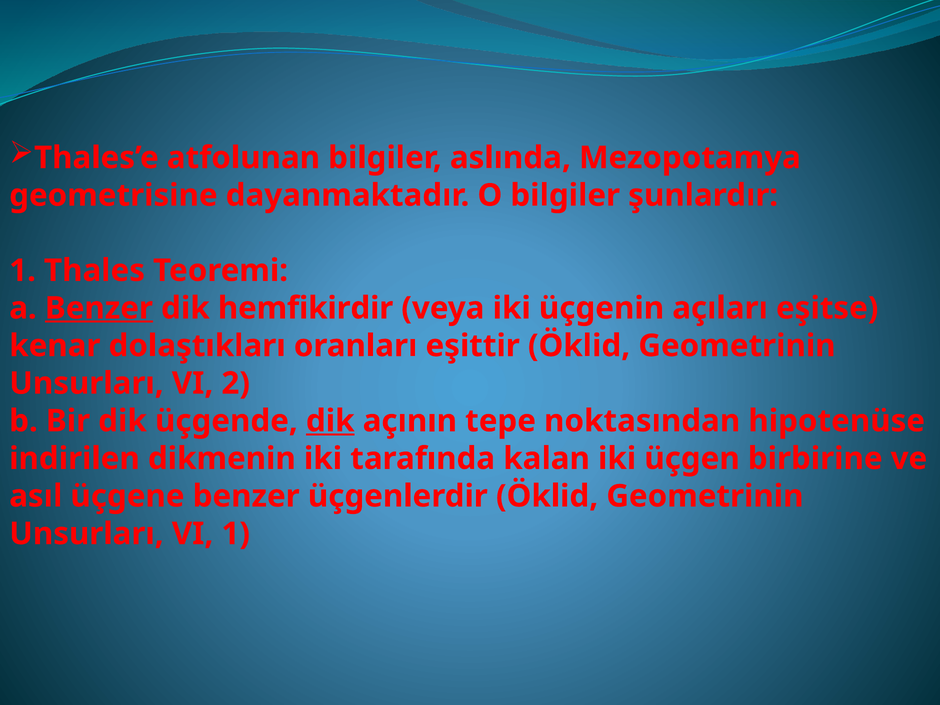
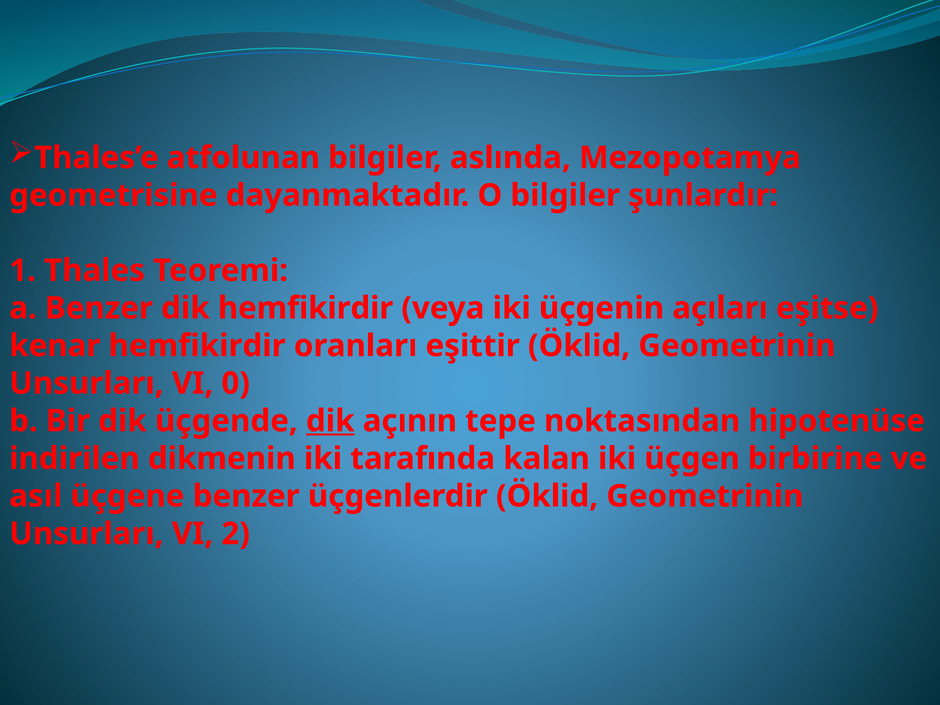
Benzer at (99, 308) underline: present -> none
kenar dolaştıkları: dolaştıkları -> hemfikirdir
2: 2 -> 0
VI 1: 1 -> 2
